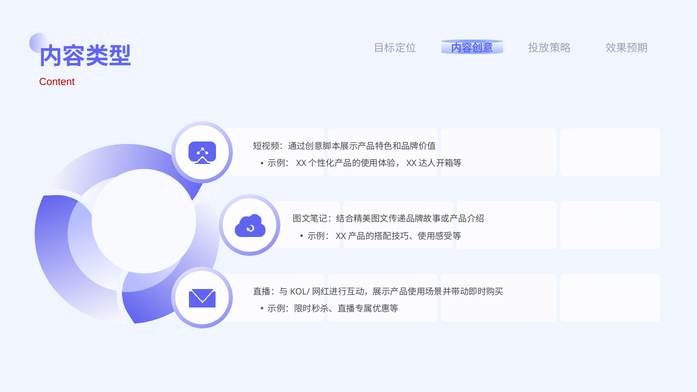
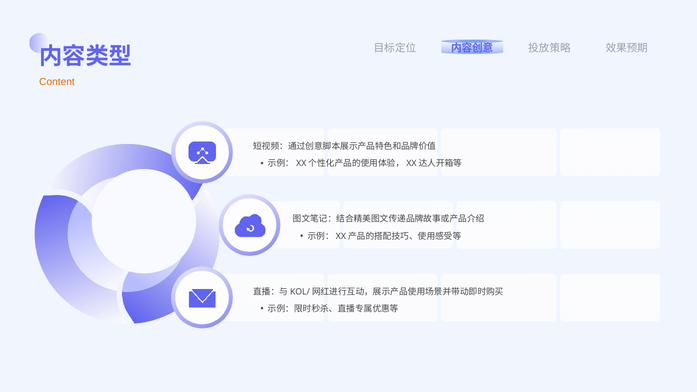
Content colour: red -> orange
